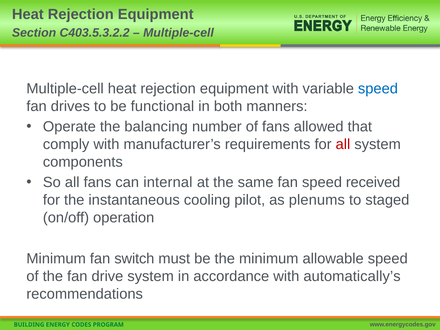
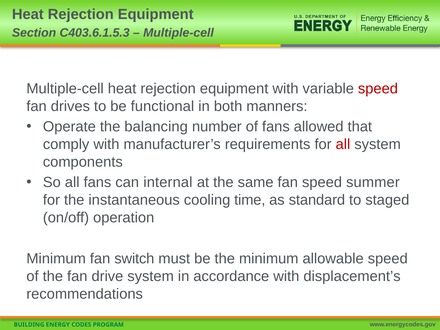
C403.5.3.2.2: C403.5.3.2.2 -> C403.6.1.5.3
speed at (378, 89) colour: blue -> red
received: received -> summer
pilot: pilot -> time
plenums: plenums -> standard
automatically’s: automatically’s -> displacement’s
